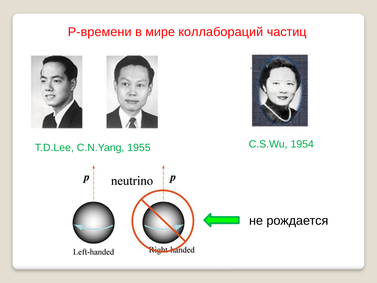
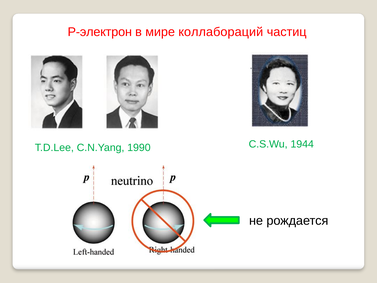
Р-времени: Р-времени -> Р-электрон
1955: 1955 -> 1990
1954: 1954 -> 1944
